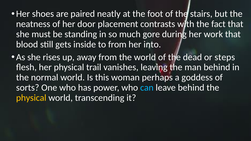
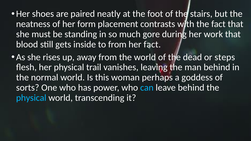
door: door -> form
her into: into -> fact
physical at (31, 98) colour: yellow -> light blue
